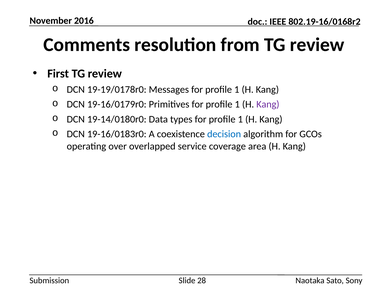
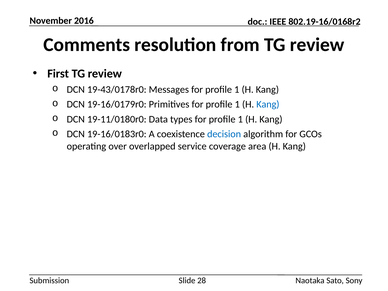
19-19/0178r0: 19-19/0178r0 -> 19-43/0178r0
Kang at (268, 104) colour: purple -> blue
19-14/0180r0: 19-14/0180r0 -> 19-11/0180r0
